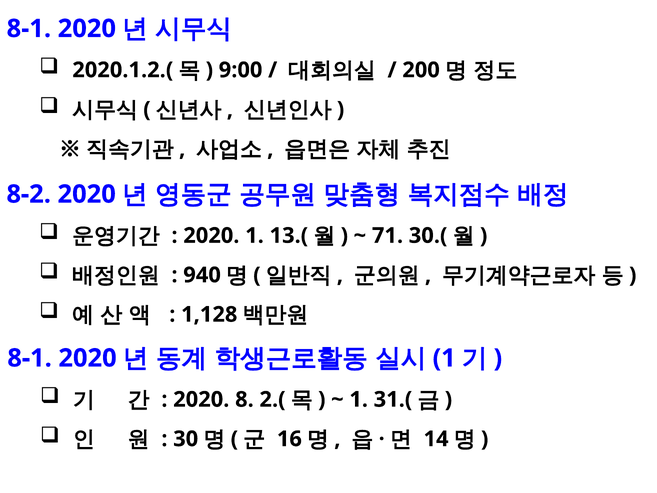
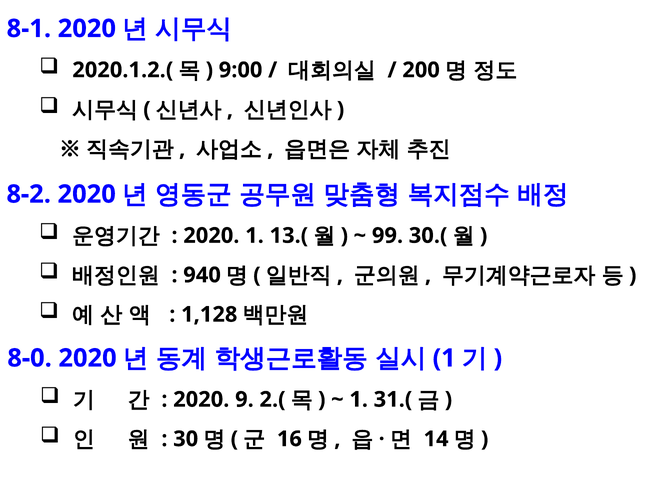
71: 71 -> 99
8-1 at (30, 358): 8-1 -> 8-0
8: 8 -> 9
